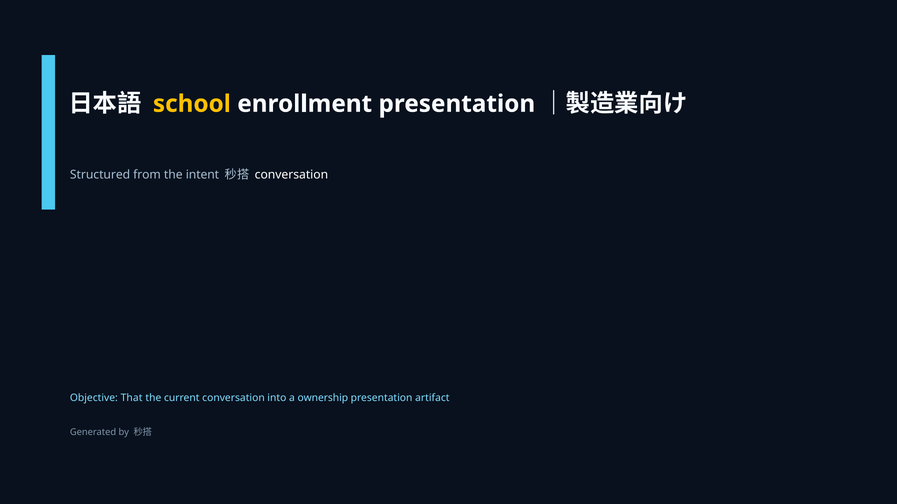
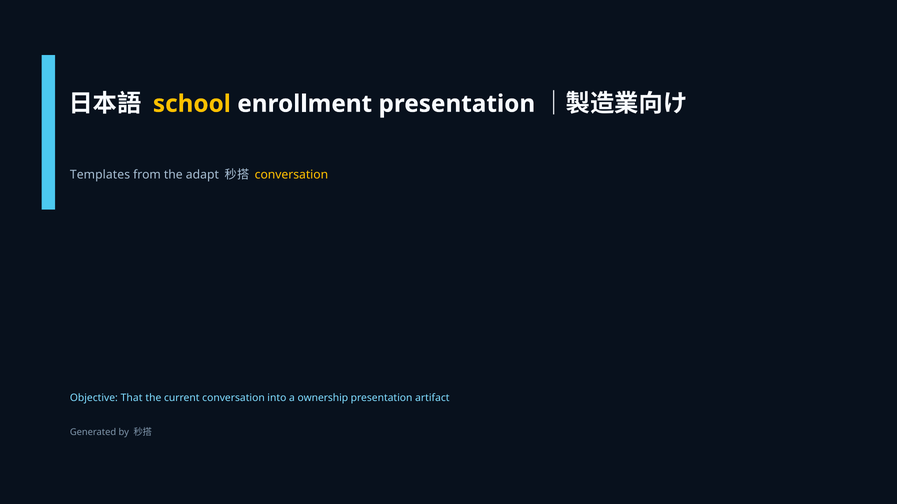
Structured: Structured -> Templates
intent: intent -> adapt
conversation at (291, 175) colour: white -> yellow
